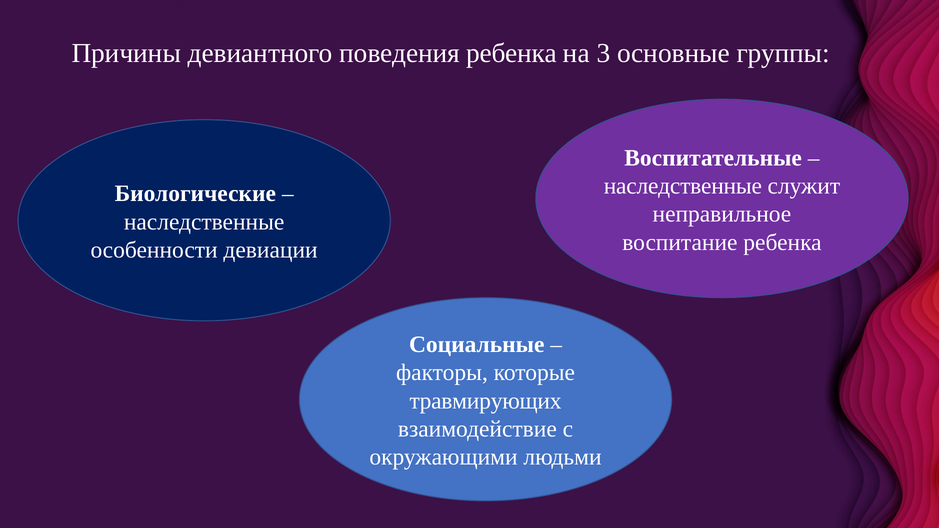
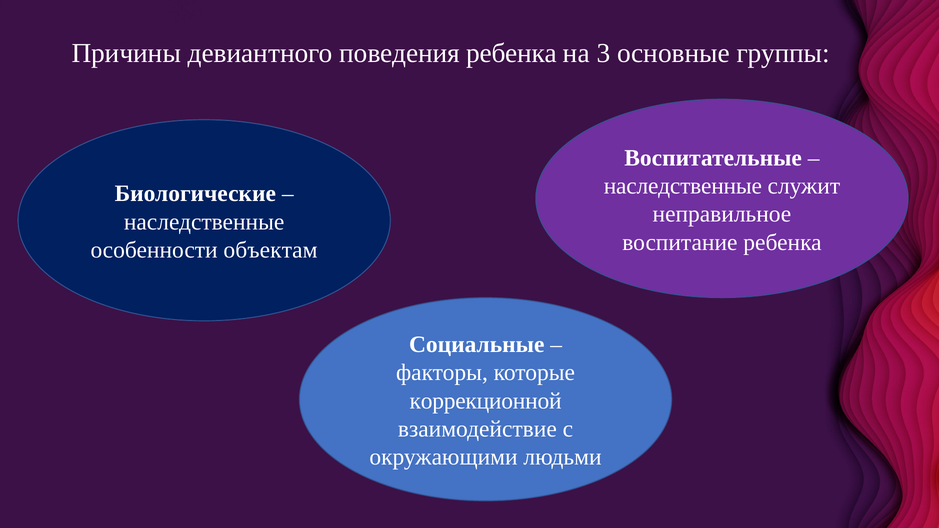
девиации: девиации -> объектам
травмирующих: травмирующих -> коррекционной
